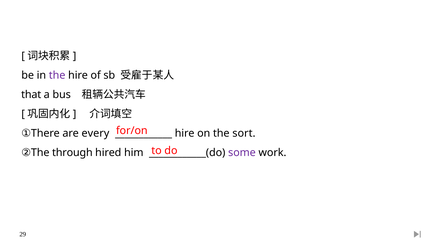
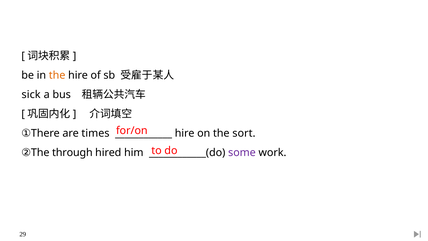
the at (57, 75) colour: purple -> orange
that: that -> sick
every: every -> times
